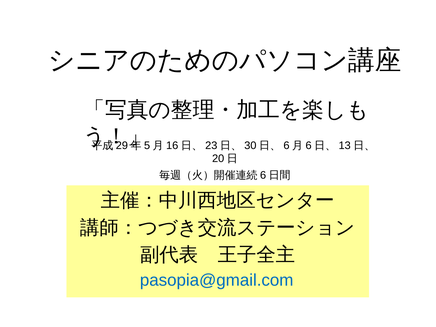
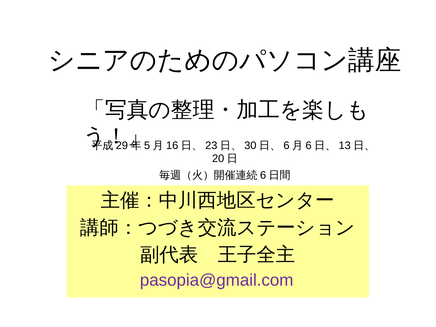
pasopia@gmail.com colour: blue -> purple
